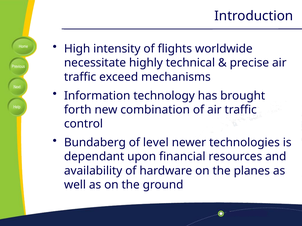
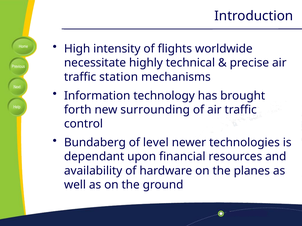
exceed: exceed -> station
combination: combination -> surrounding
